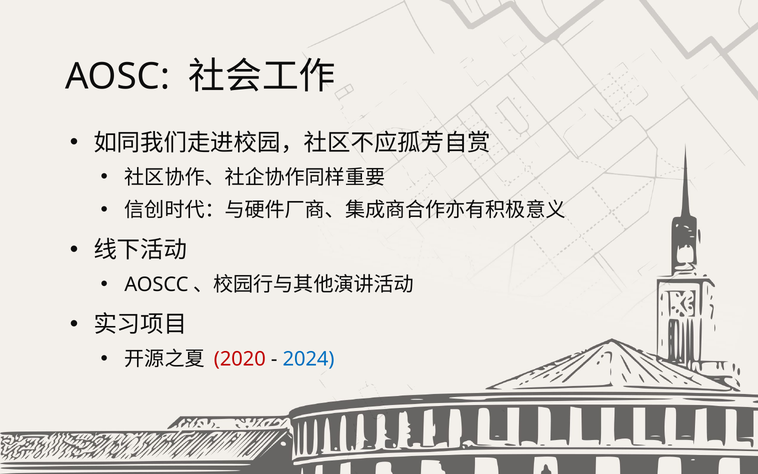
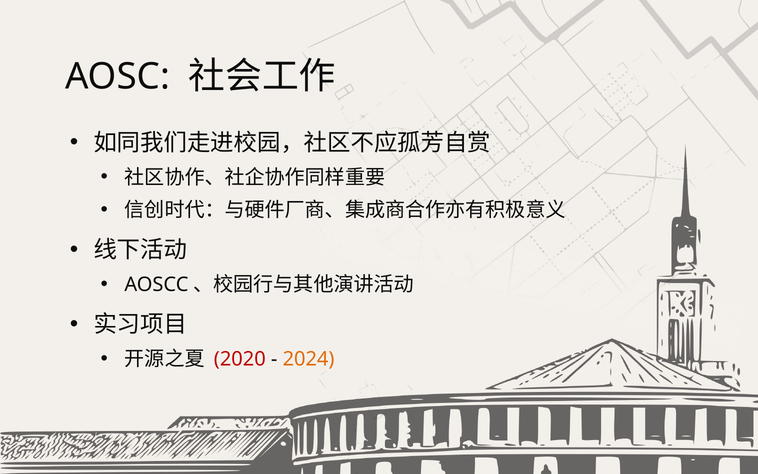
2024 colour: blue -> orange
